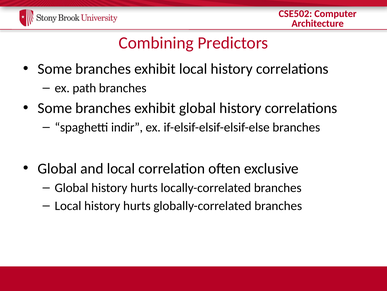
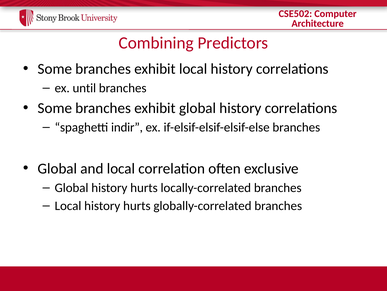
path: path -> until
